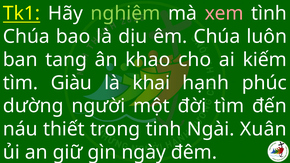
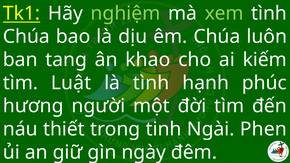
xem colour: pink -> light green
Giàu: Giàu -> Luật
là khai: khai -> tình
dường: dường -> hương
Xuân: Xuân -> Phen
